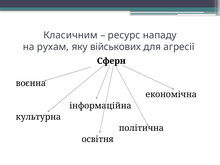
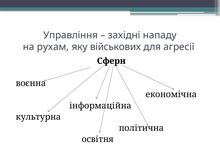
Класичним: Класичним -> Управління
ресурс: ресурс -> західні
